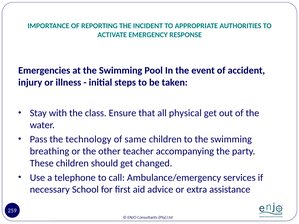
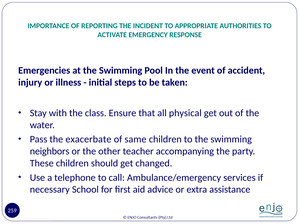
technology: technology -> exacerbate
breathing: breathing -> neighbors
